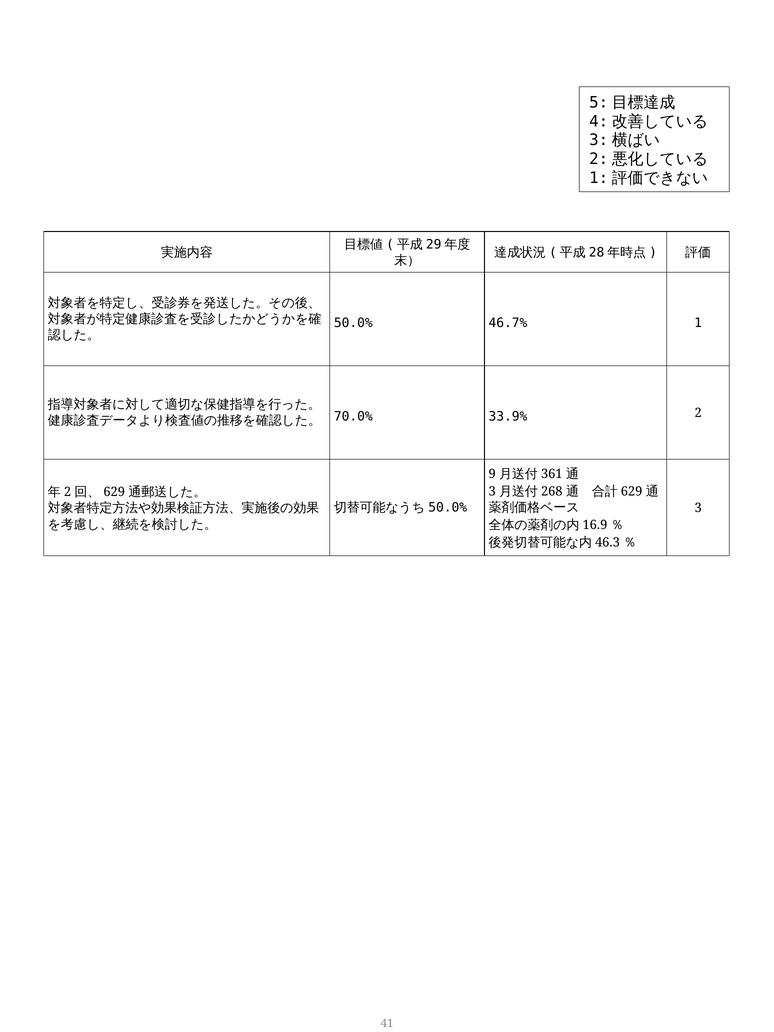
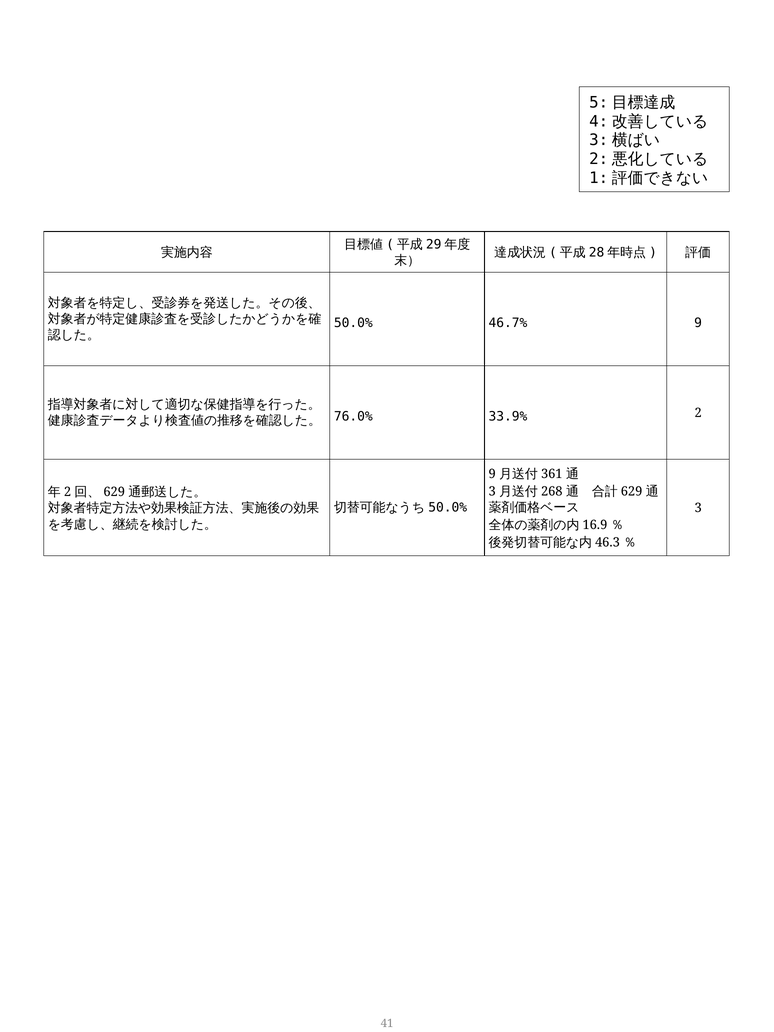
46.7% 1: 1 -> 9
70.0%: 70.0% -> 76.0%
